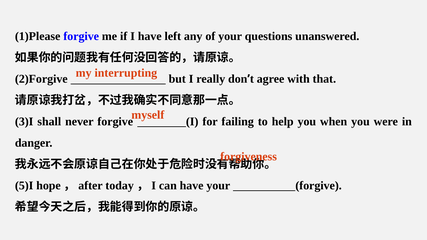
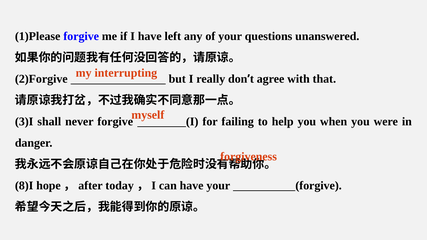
5)I: 5)I -> 8)I
